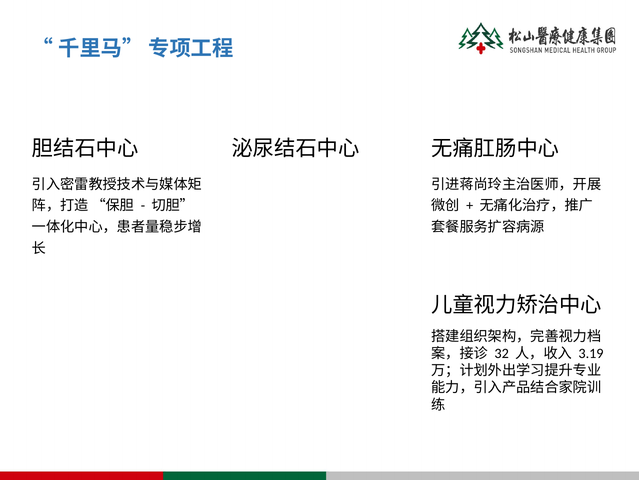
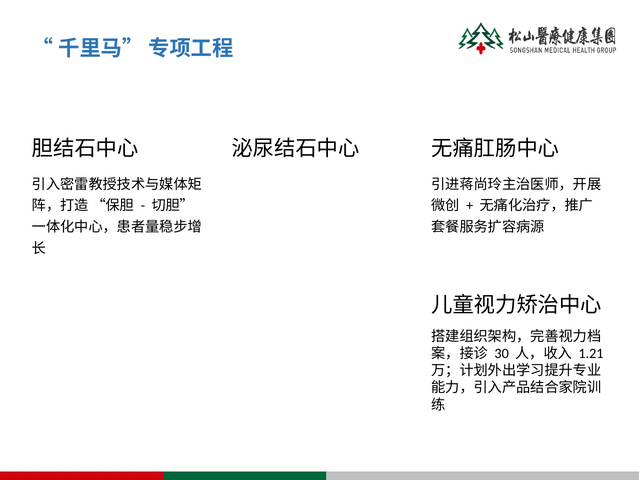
32: 32 -> 30
3.19: 3.19 -> 1.21
